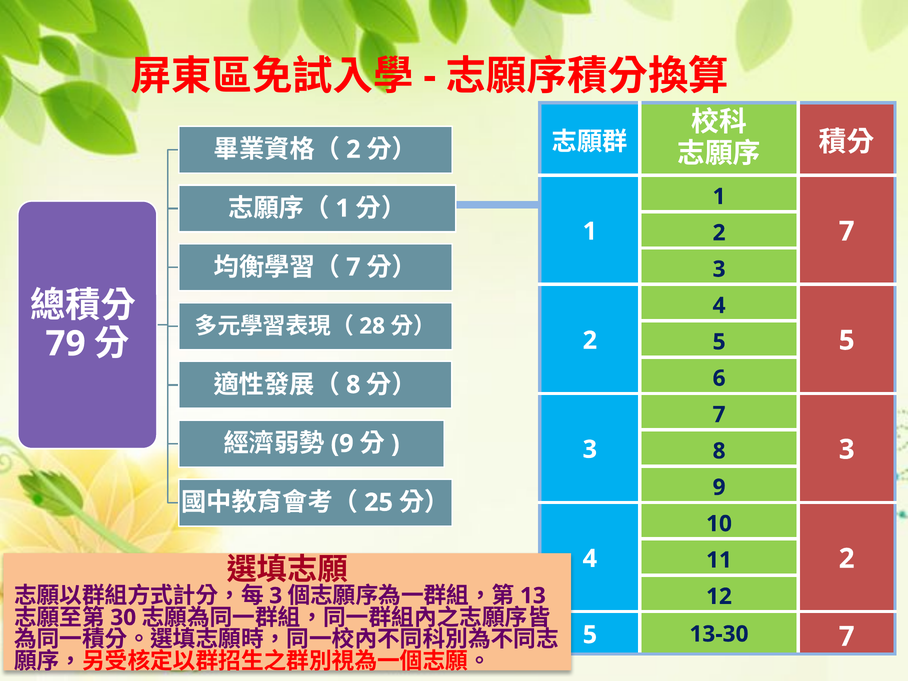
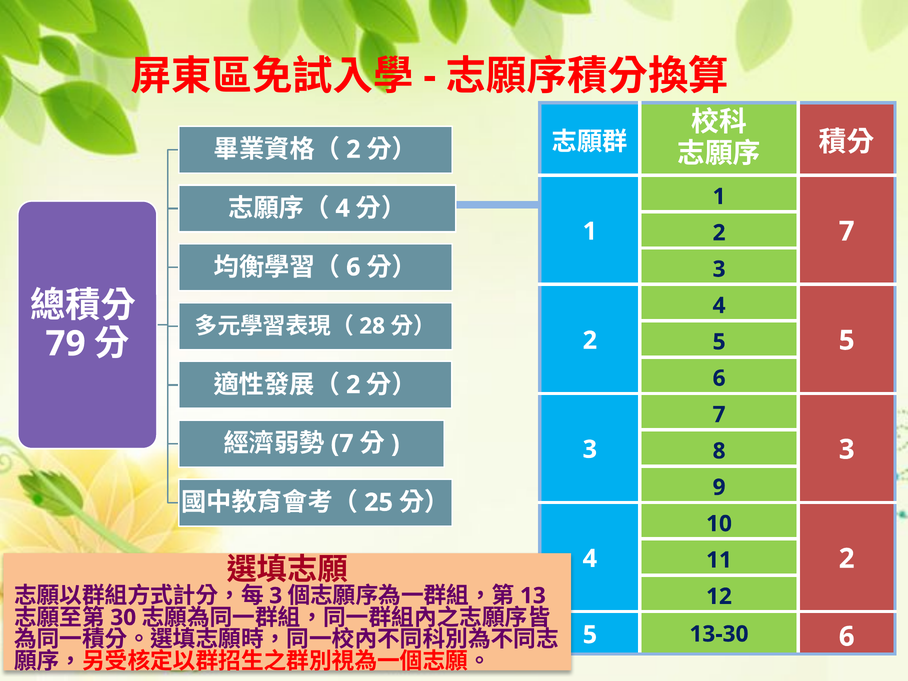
1 at (343, 208): 1 -> 4
7 at (353, 267): 7 -> 6
8 at (353, 385): 8 -> 2
9 at (342, 444): 9 -> 7
13-30 7: 7 -> 6
